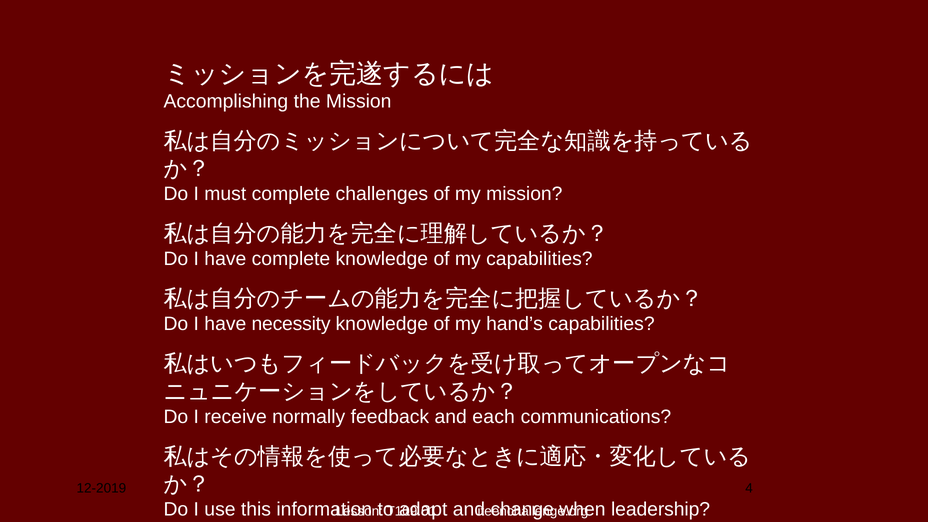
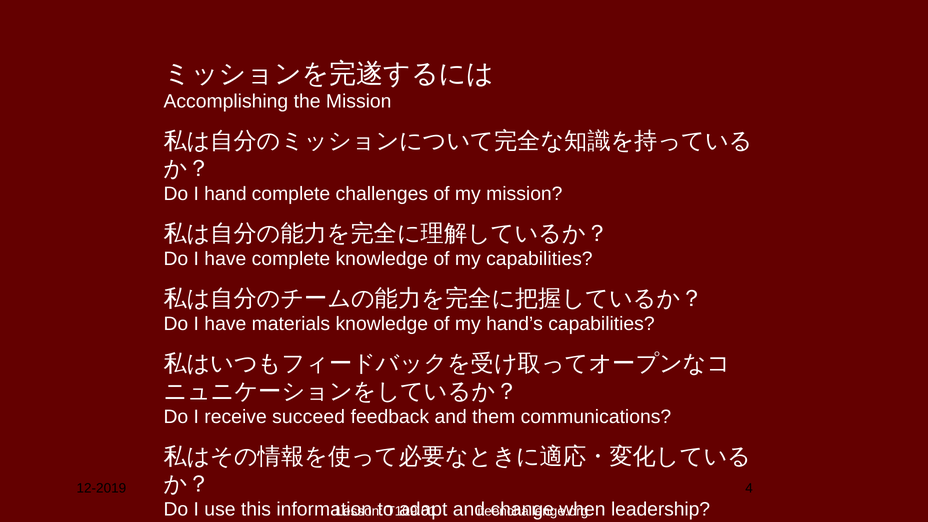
must: must -> hand
necessity: necessity -> materials
normally: normally -> succeed
each: each -> them
